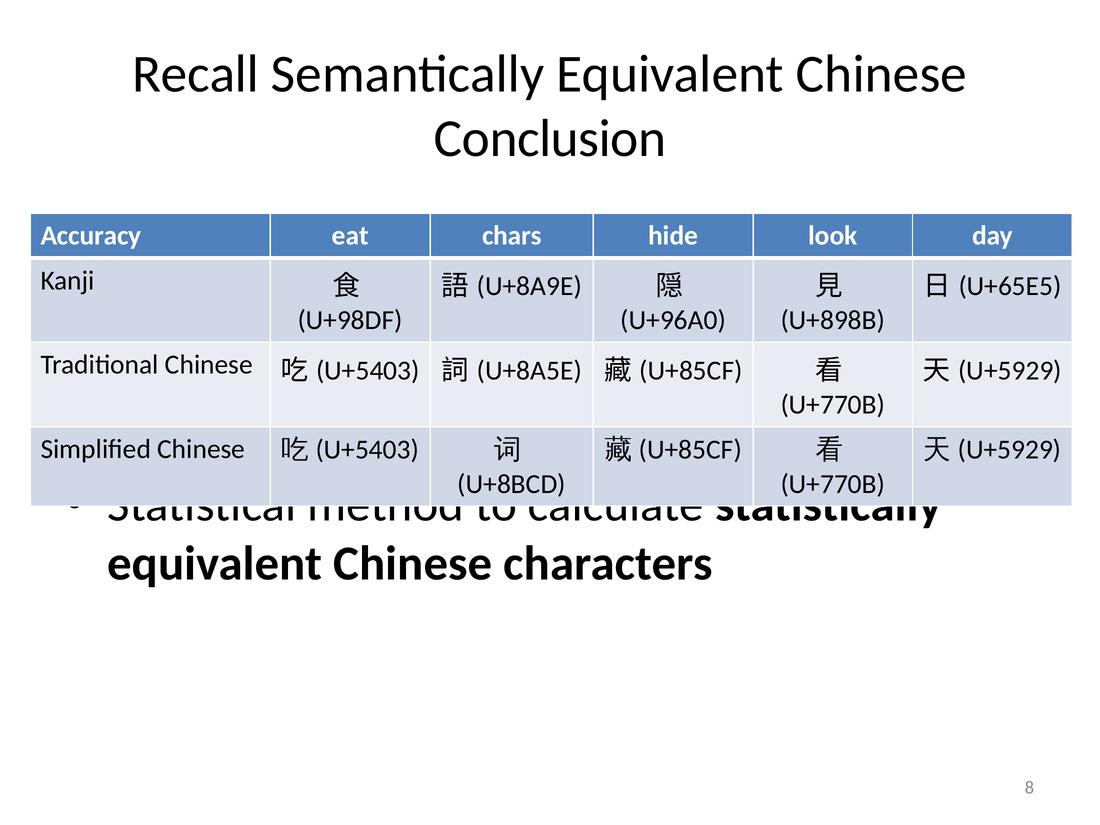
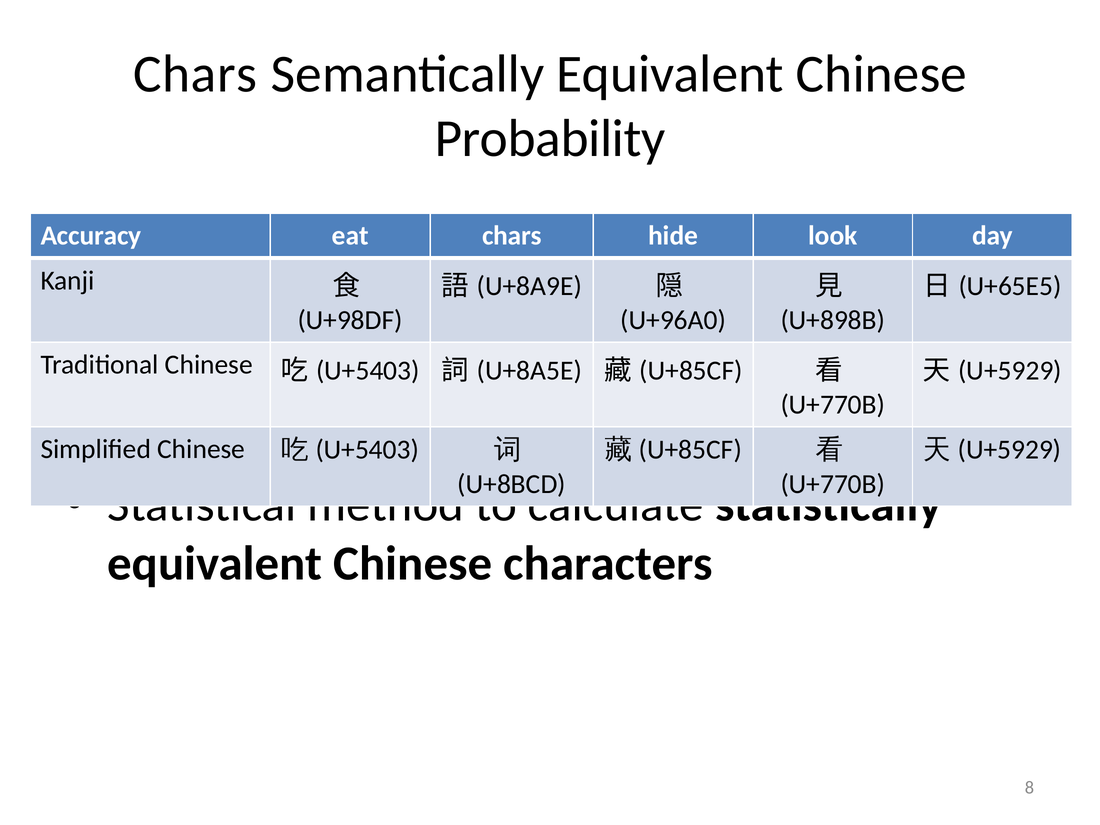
Recall at (196, 74): Recall -> Chars
Conclusion: Conclusion -> Probability
